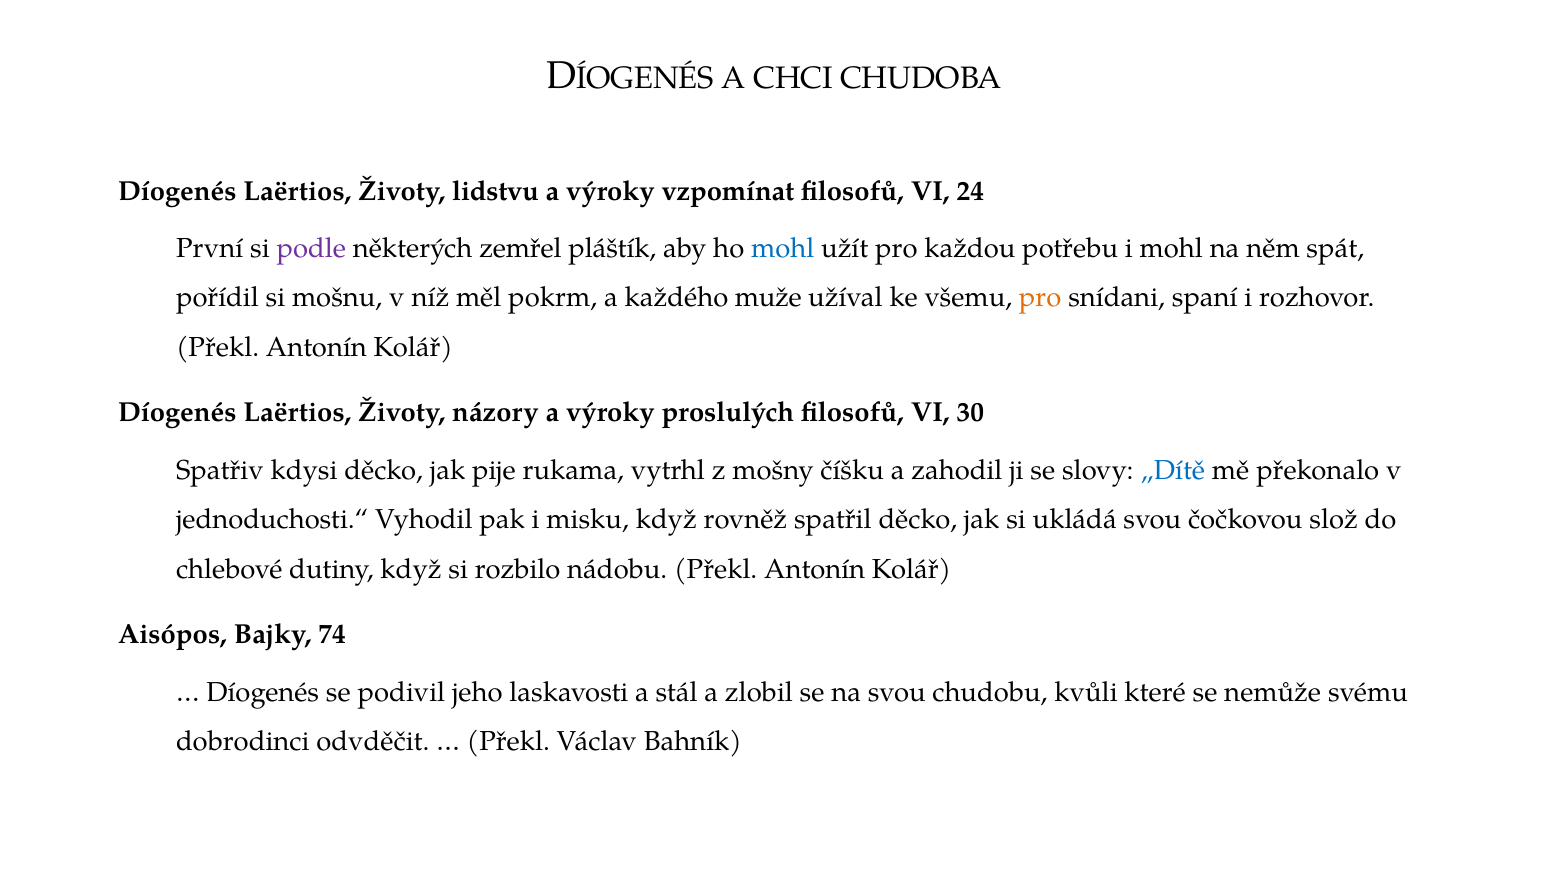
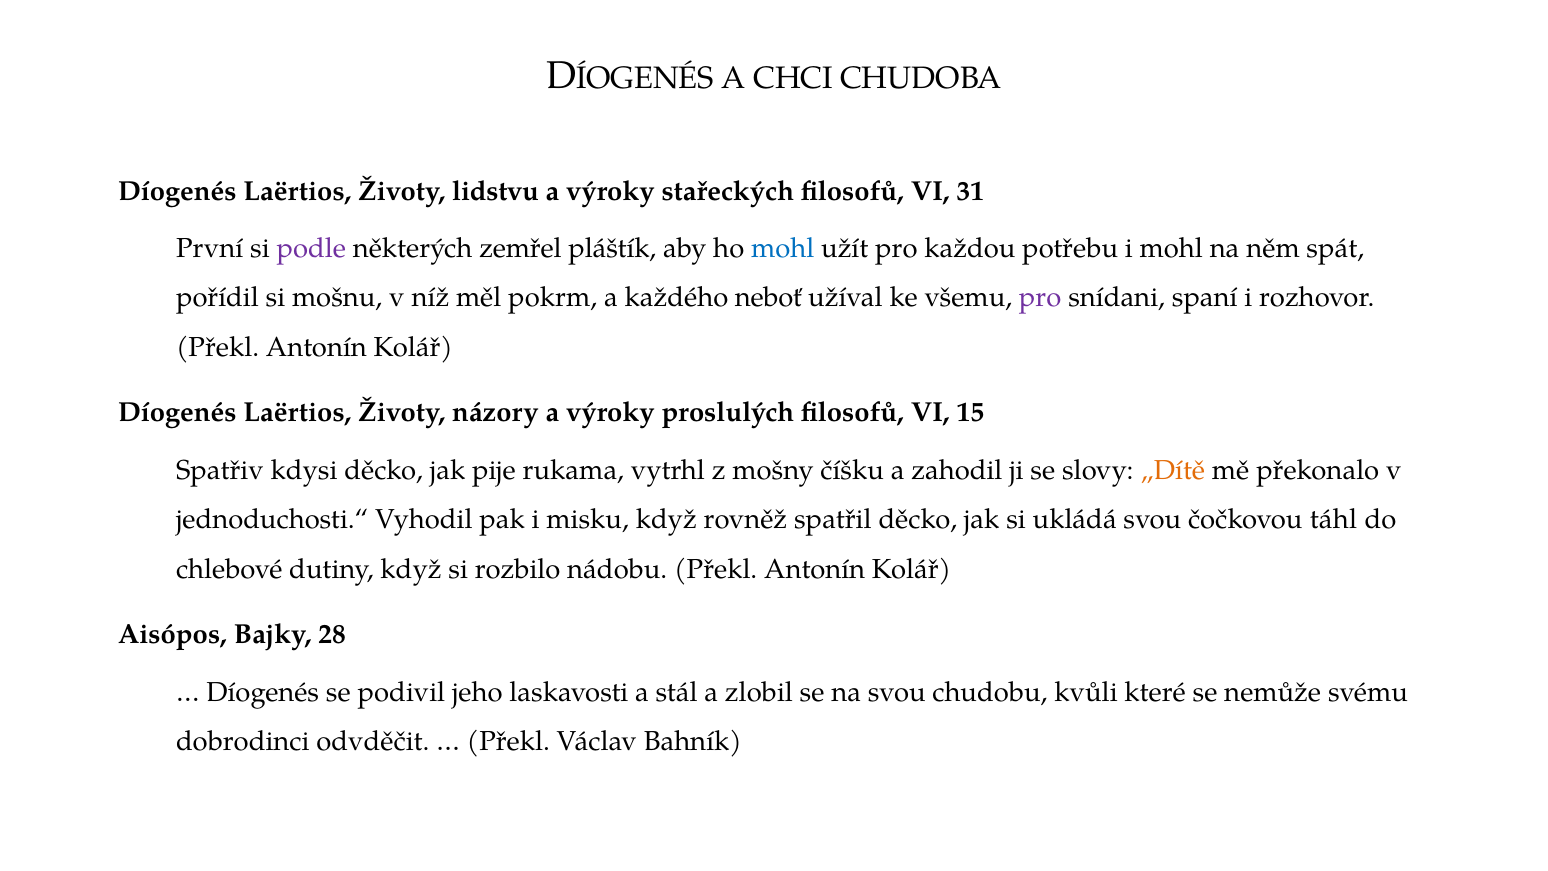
vzpomínat: vzpomínat -> stařeckých
24: 24 -> 31
muže: muže -> neboť
pro at (1040, 298) colour: orange -> purple
30: 30 -> 15
„Dítě colour: blue -> orange
slož: slož -> táhl
74: 74 -> 28
